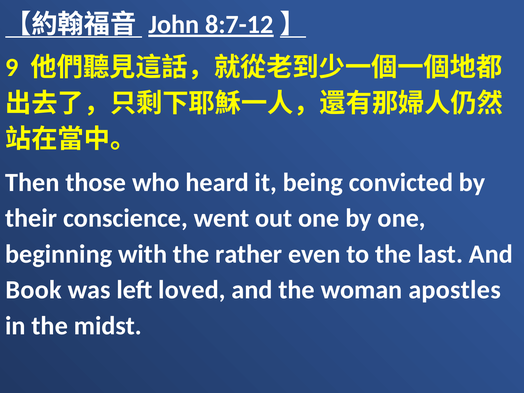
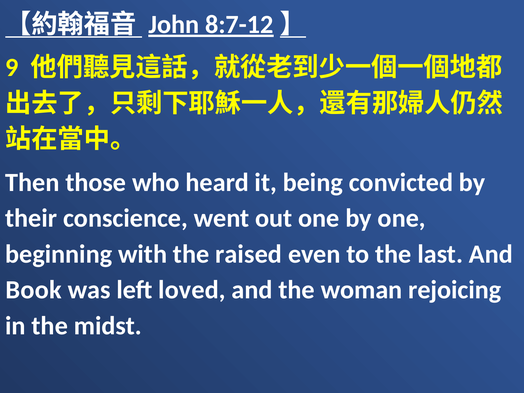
rather: rather -> raised
apostles: apostles -> rejoicing
